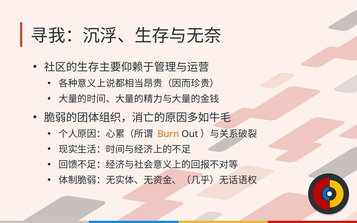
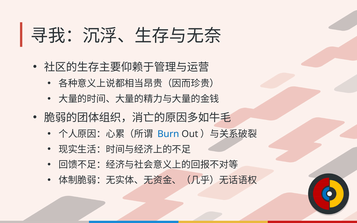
Burn colour: orange -> blue
